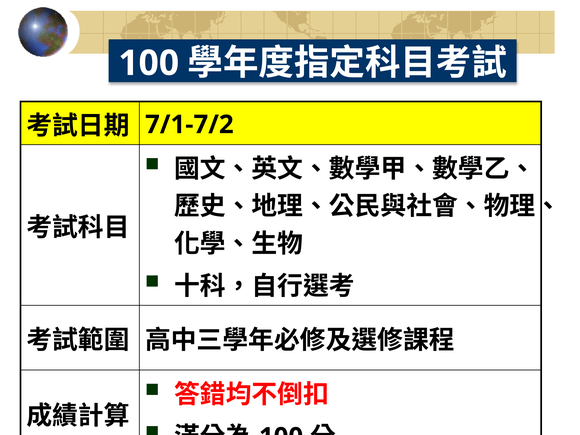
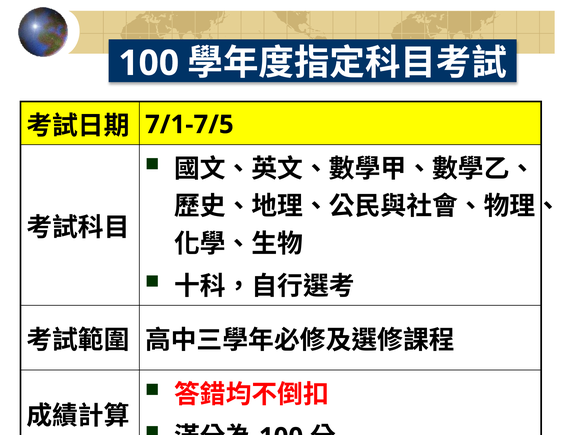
7/1-7/2: 7/1-7/2 -> 7/1-7/5
